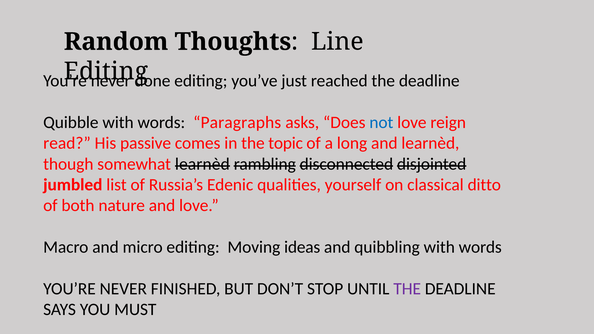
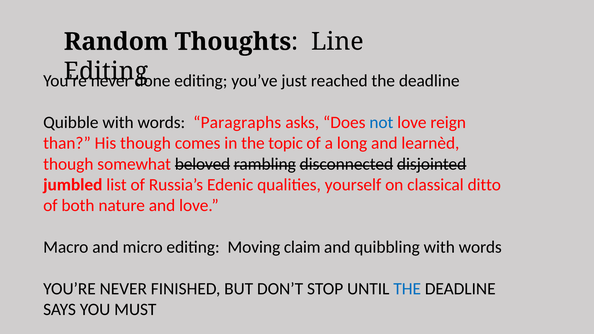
read: read -> than
His passive: passive -> though
somewhat learnèd: learnèd -> beloved
ideas: ideas -> claim
THE at (407, 289) colour: purple -> blue
